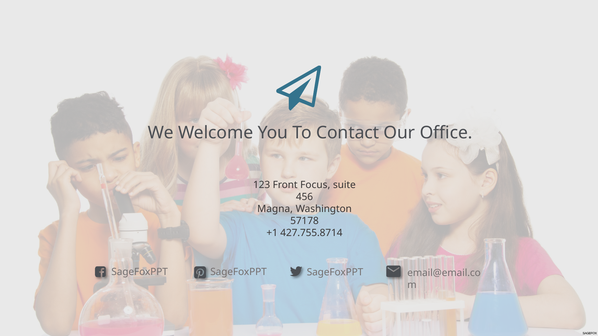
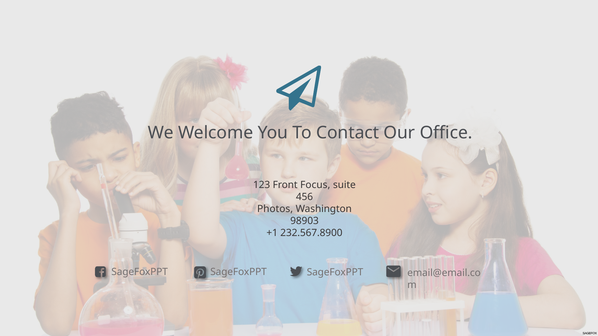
Magna: Magna -> Photos
57178: 57178 -> 98903
427.755.8714: 427.755.8714 -> 232.567.8900
